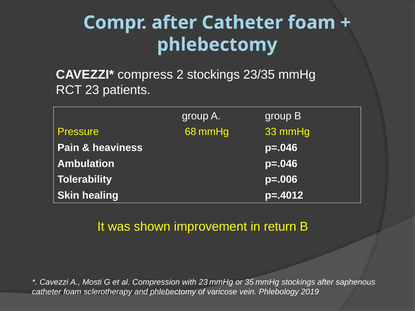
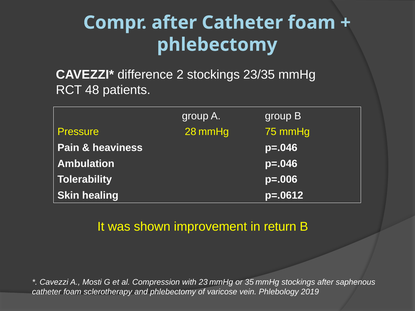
compress: compress -> difference
RCT 23: 23 -> 48
68: 68 -> 28
33: 33 -> 75
p=.4012: p=.4012 -> p=.0612
